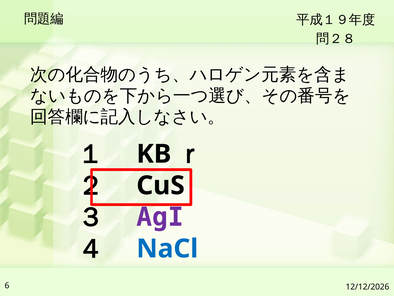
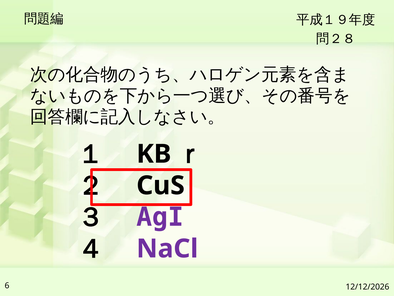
NaCl colour: blue -> purple
